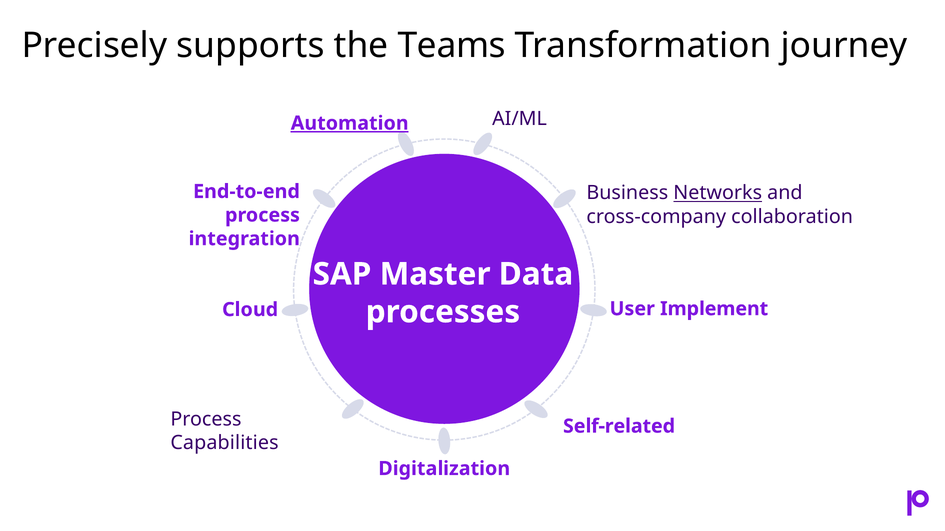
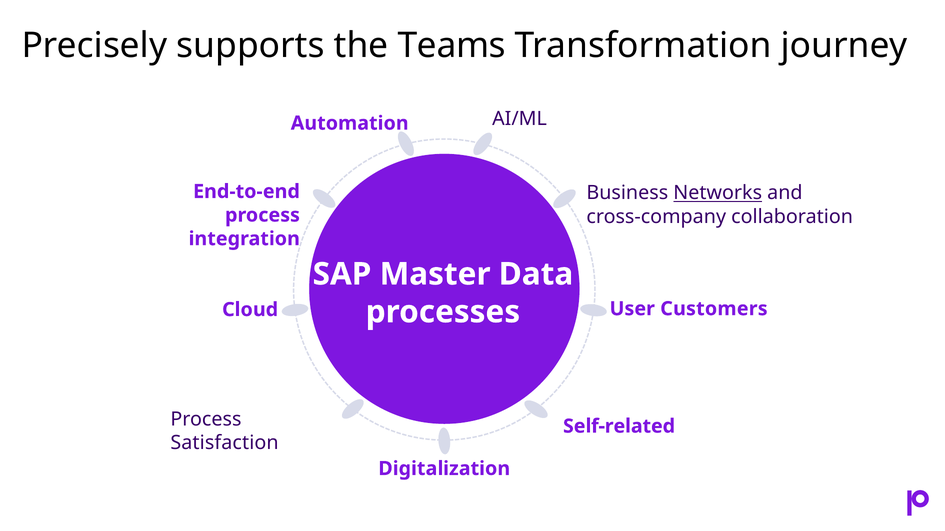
Automation underline: present -> none
Implement: Implement -> Customers
Capabilities: Capabilities -> Satisfaction
